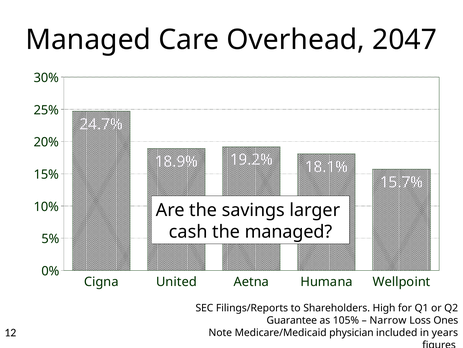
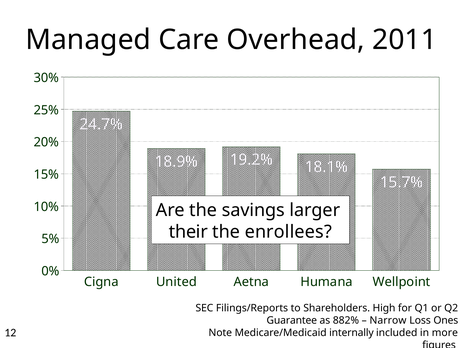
2047: 2047 -> 2011
cash: cash -> their
the managed: managed -> enrollees
105%: 105% -> 882%
physician: physician -> internally
years: years -> more
